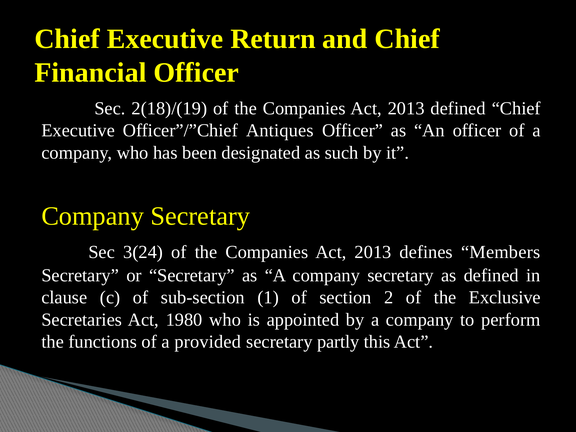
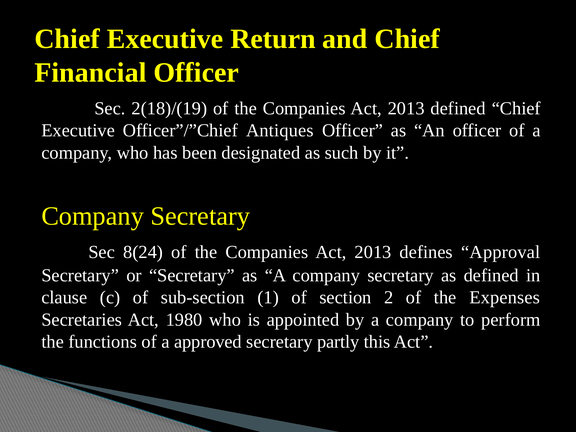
3(24: 3(24 -> 8(24
Members: Members -> Approval
Exclusive: Exclusive -> Expenses
provided: provided -> approved
